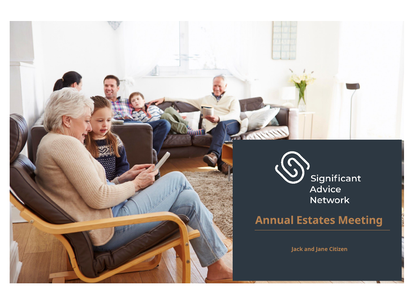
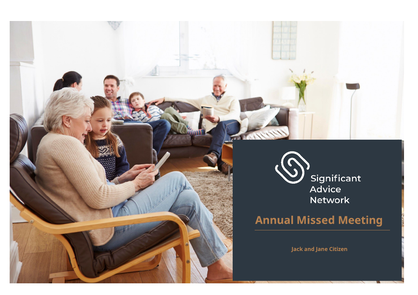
Estates: Estates -> Missed
